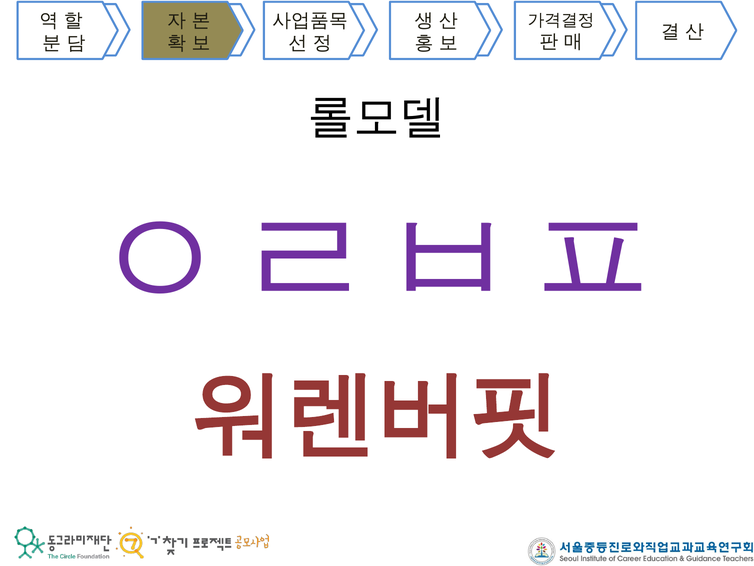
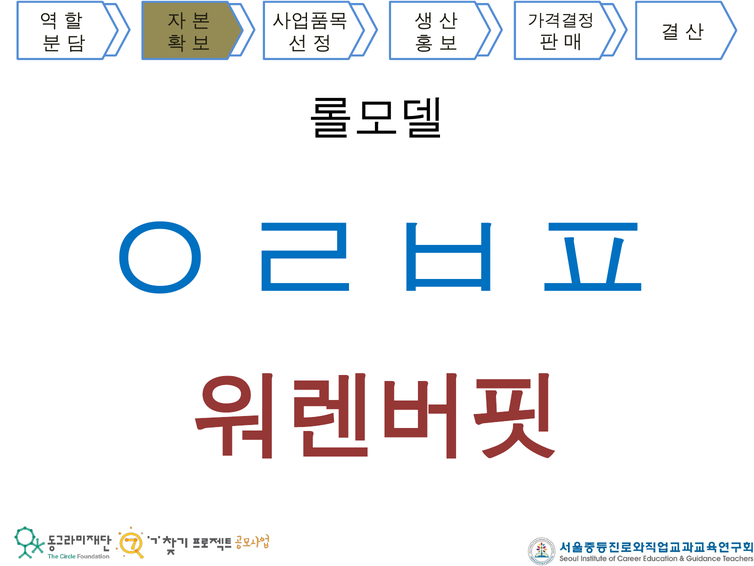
ㅇㄹㅂㅍ colour: purple -> blue
